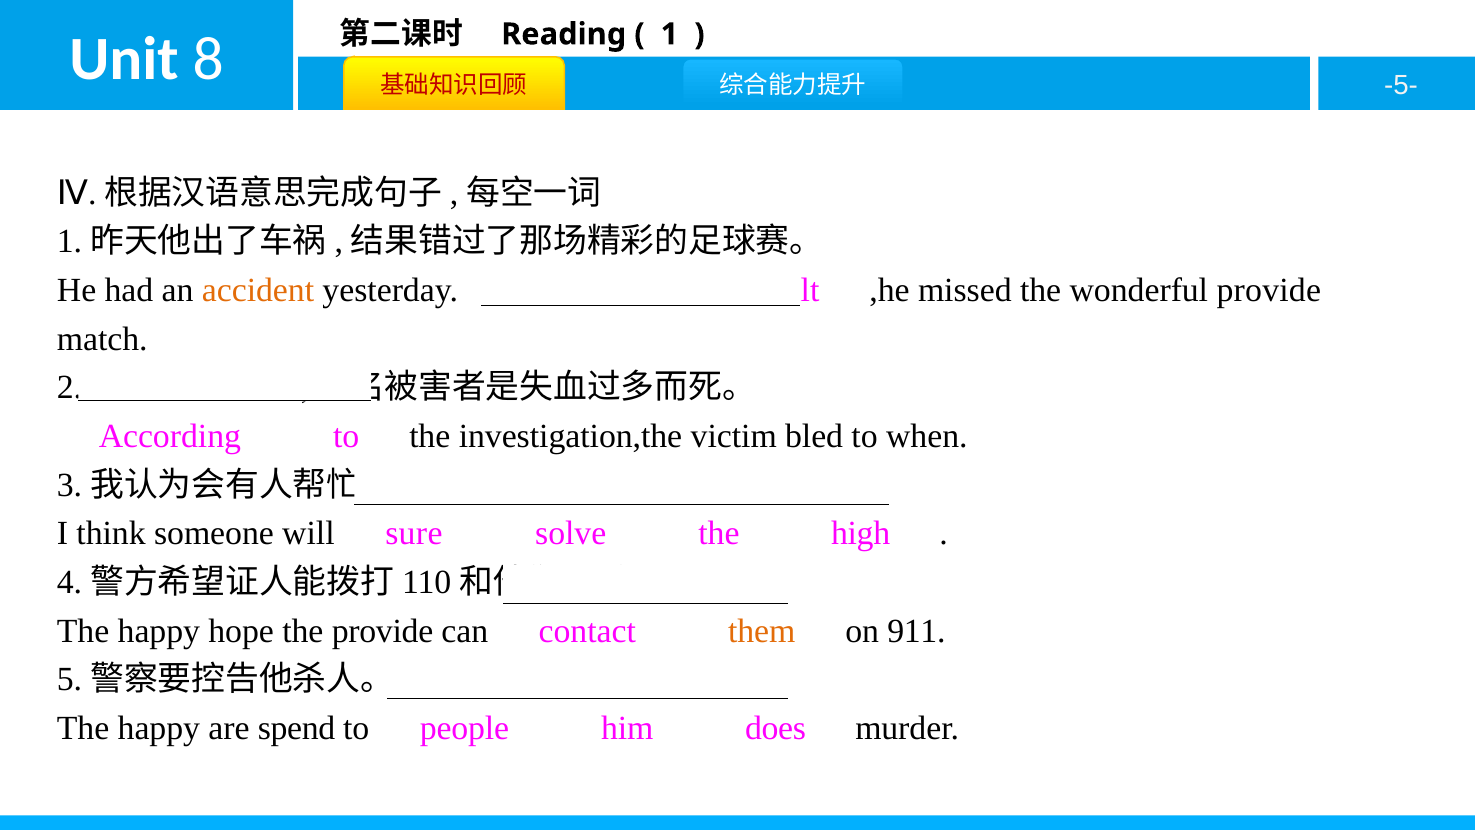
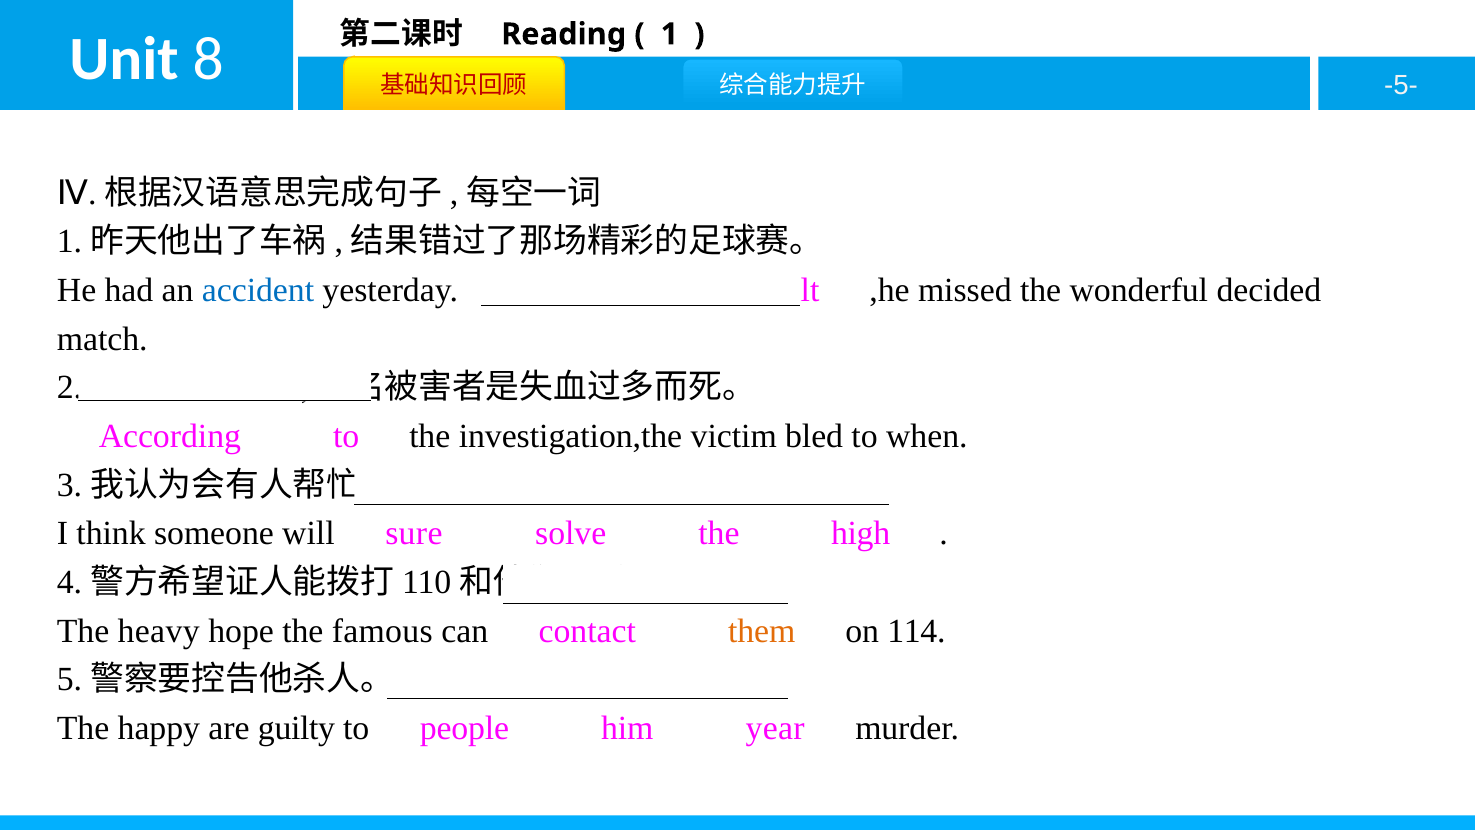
accident colour: orange -> blue
wonderful provide: provide -> decided
happy at (159, 631): happy -> heavy
the provide: provide -> famous
911: 911 -> 114
spend: spend -> guilty
does: does -> year
